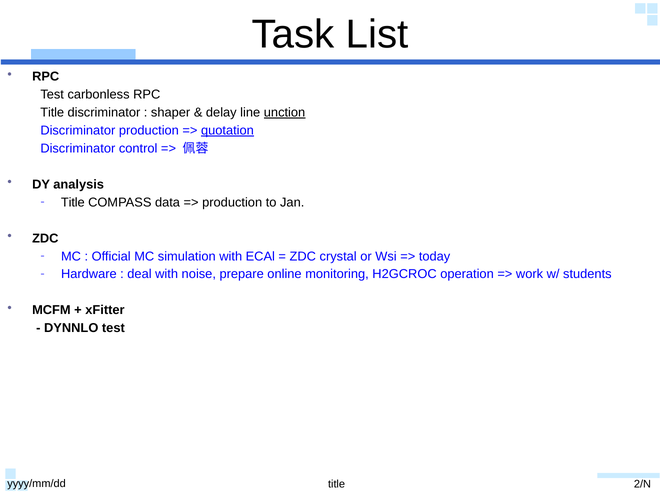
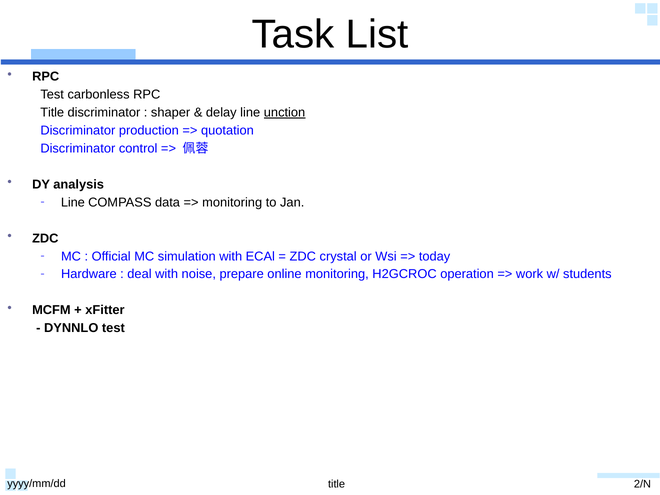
quotation underline: present -> none
Title at (73, 202): Title -> Line
production at (232, 202): production -> monitoring
